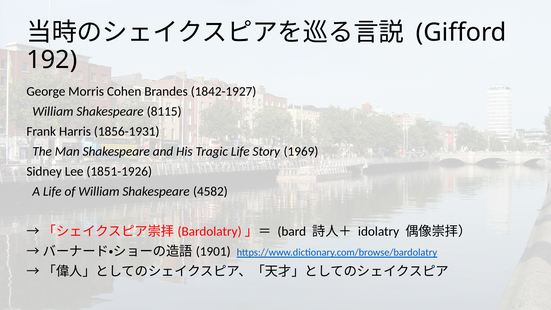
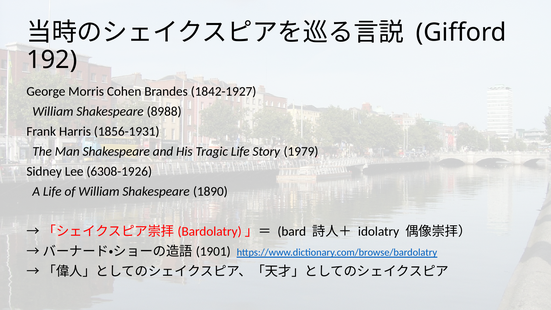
8115: 8115 -> 8988
1969: 1969 -> 1979
1851-1926: 1851-1926 -> 6308-1926
4582: 4582 -> 1890
